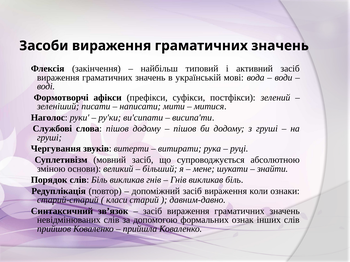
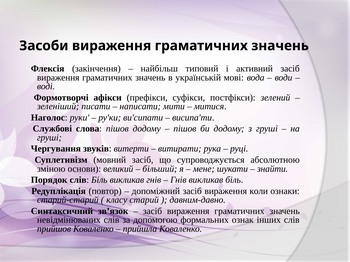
класи: класи -> класу
